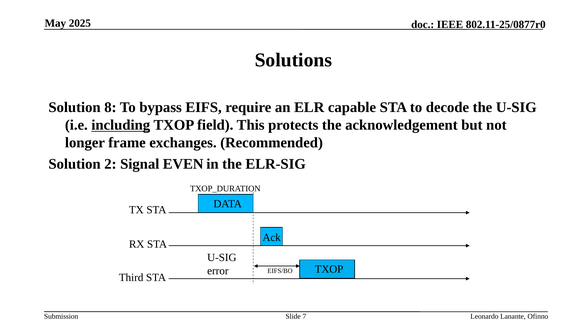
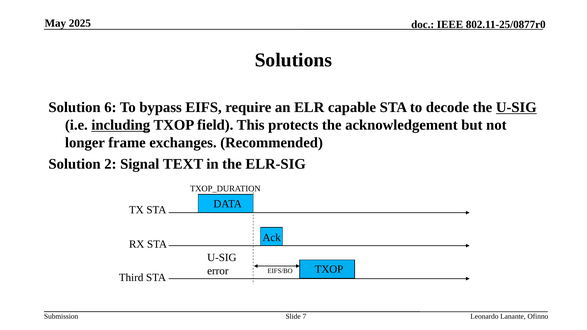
8: 8 -> 6
U-SIG at (516, 107) underline: none -> present
EVEN: EVEN -> TEXT
